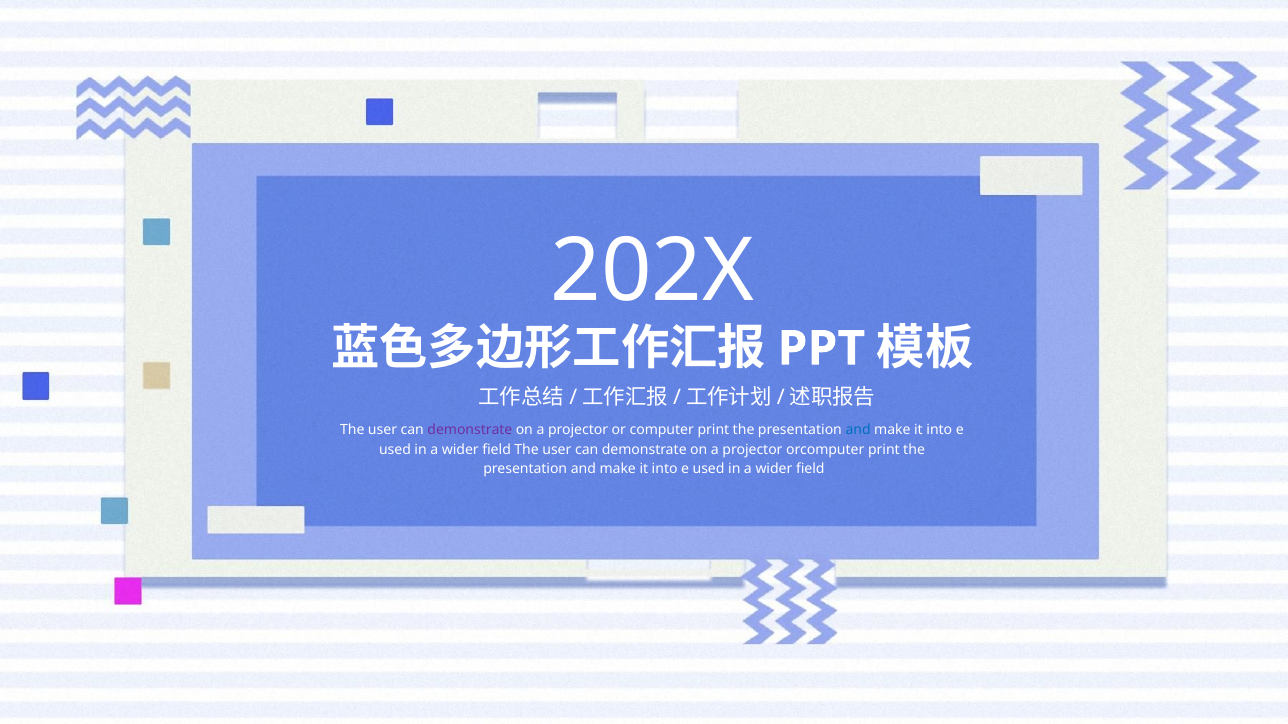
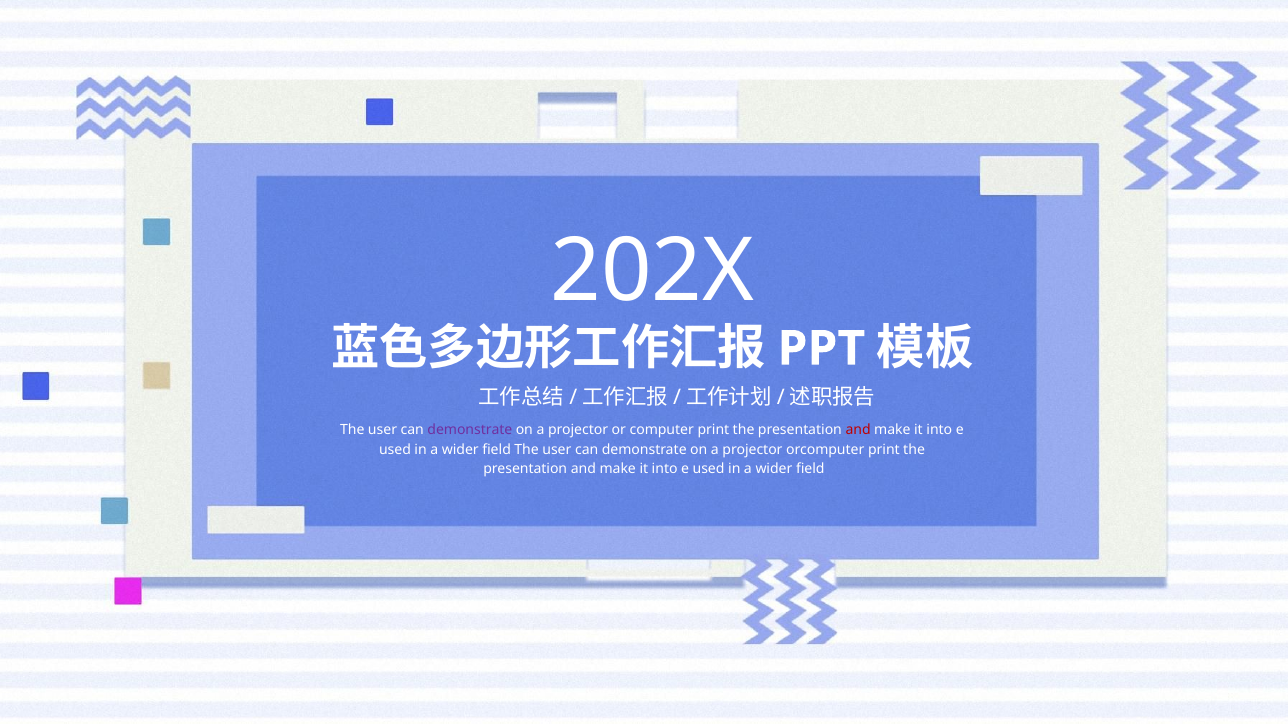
and at (858, 430) colour: blue -> red
